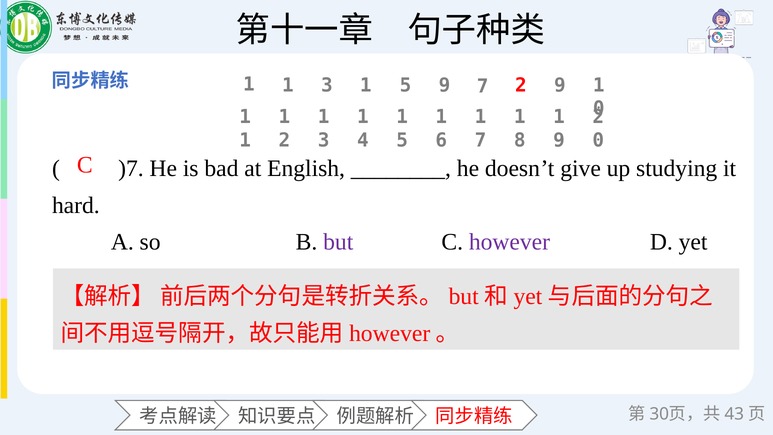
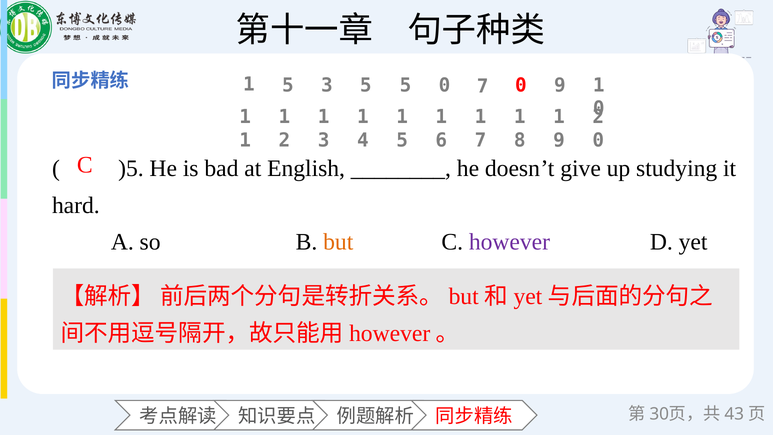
1 at (288, 85): 1 -> 5
1 at (366, 85): 1 -> 5
5 9: 9 -> 0
7 2: 2 -> 0
)7: )7 -> )5
but colour: purple -> orange
